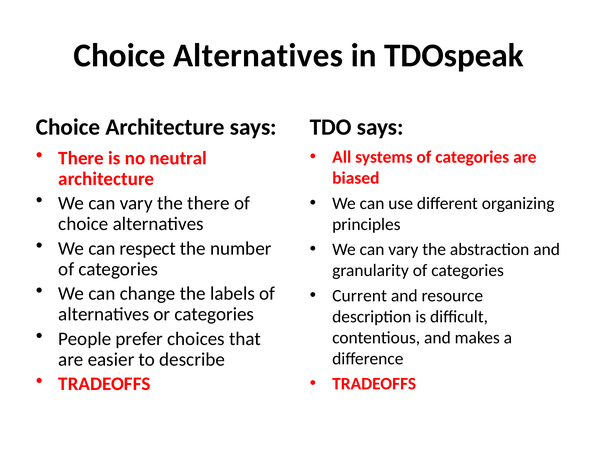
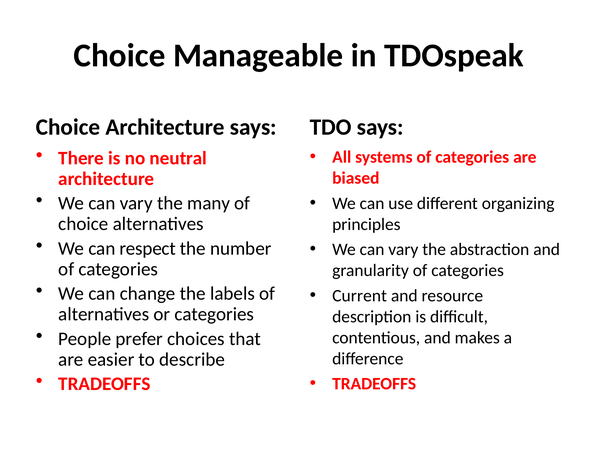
Alternatives at (258, 55): Alternatives -> Manageable
the there: there -> many
